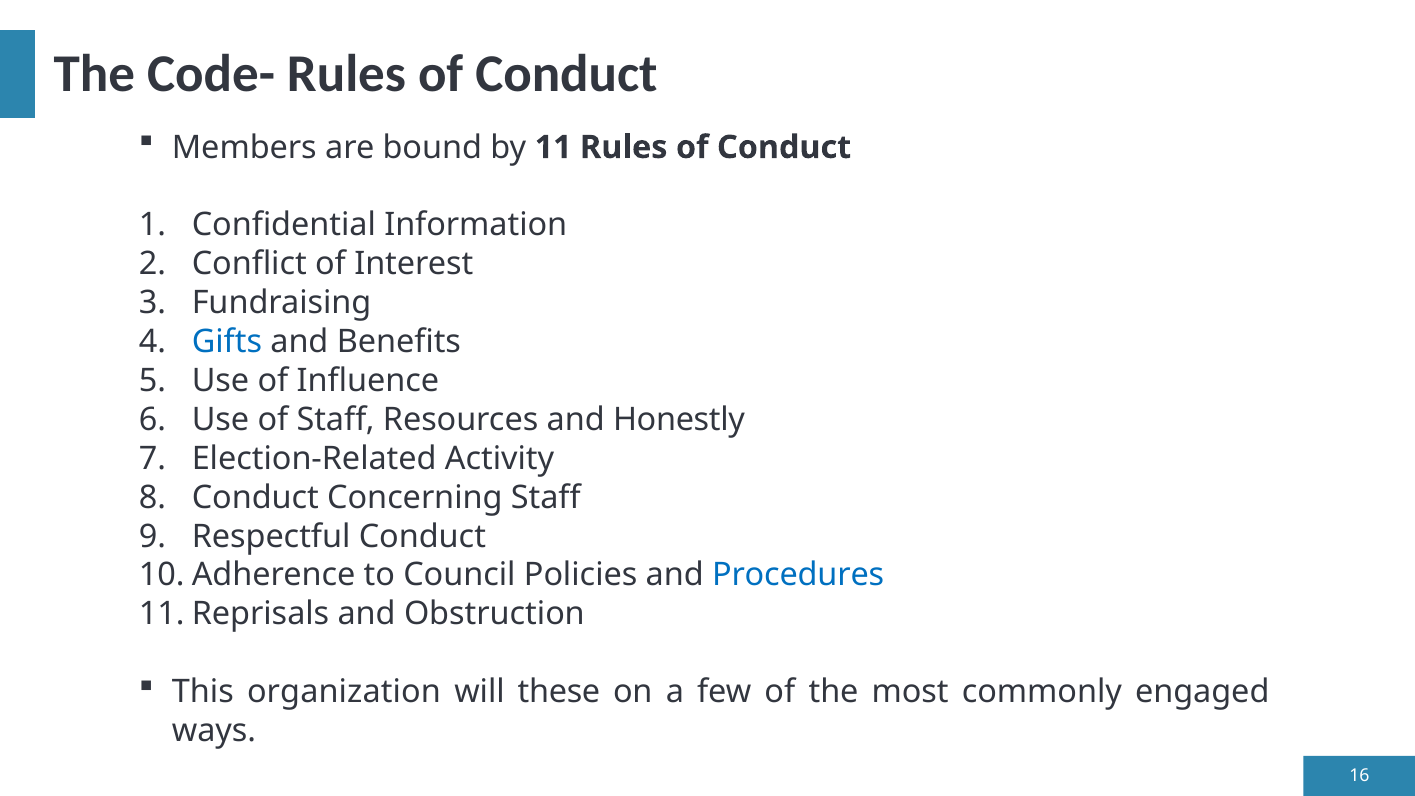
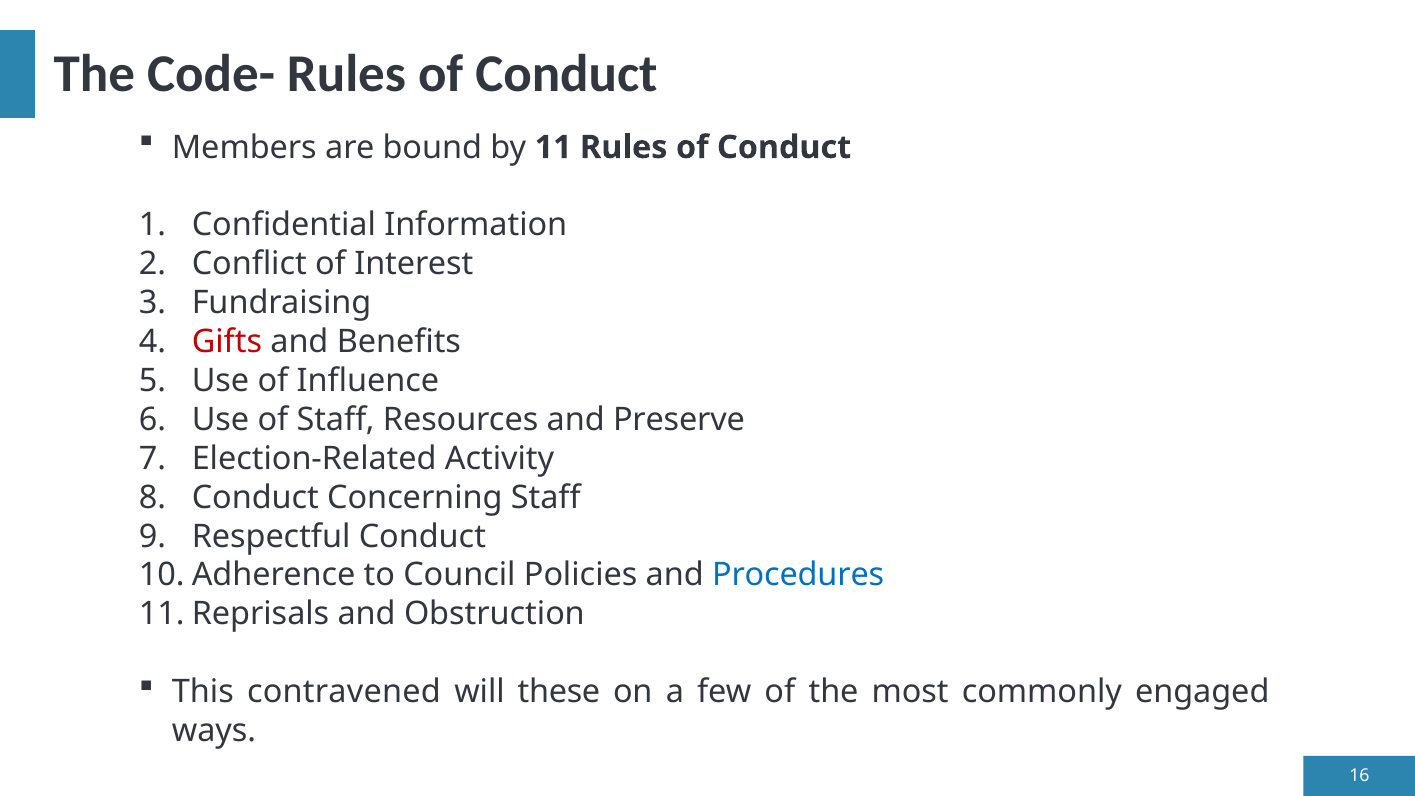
Gifts colour: blue -> red
Honestly: Honestly -> Preserve
organization: organization -> contravened
